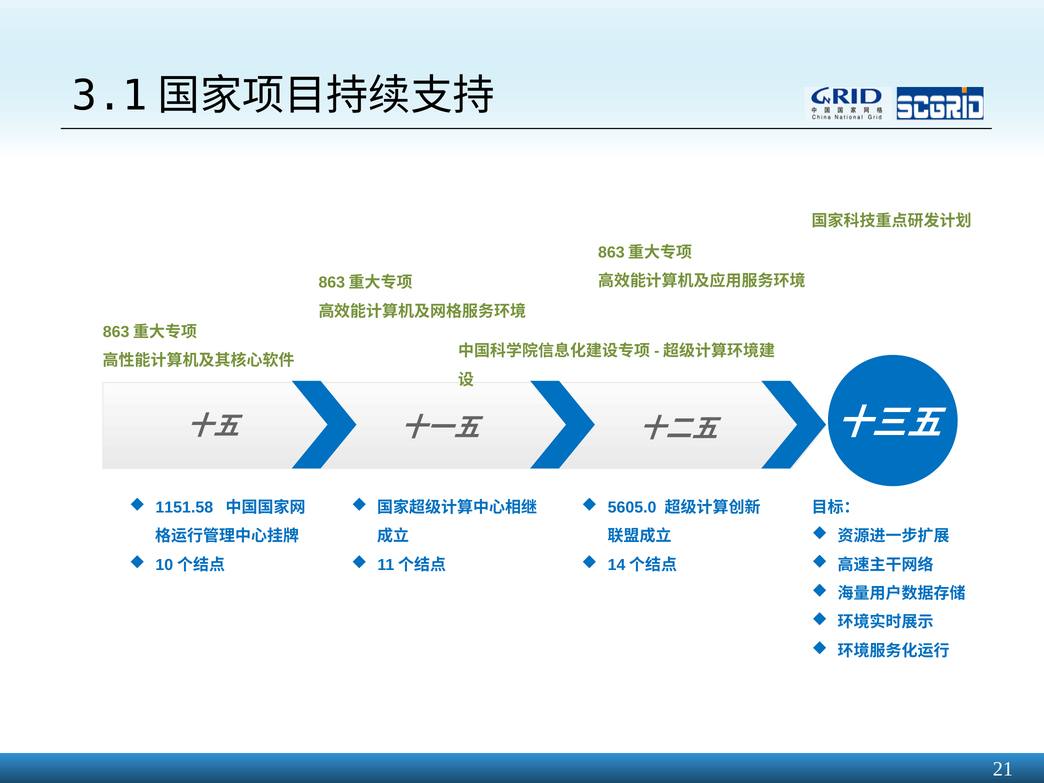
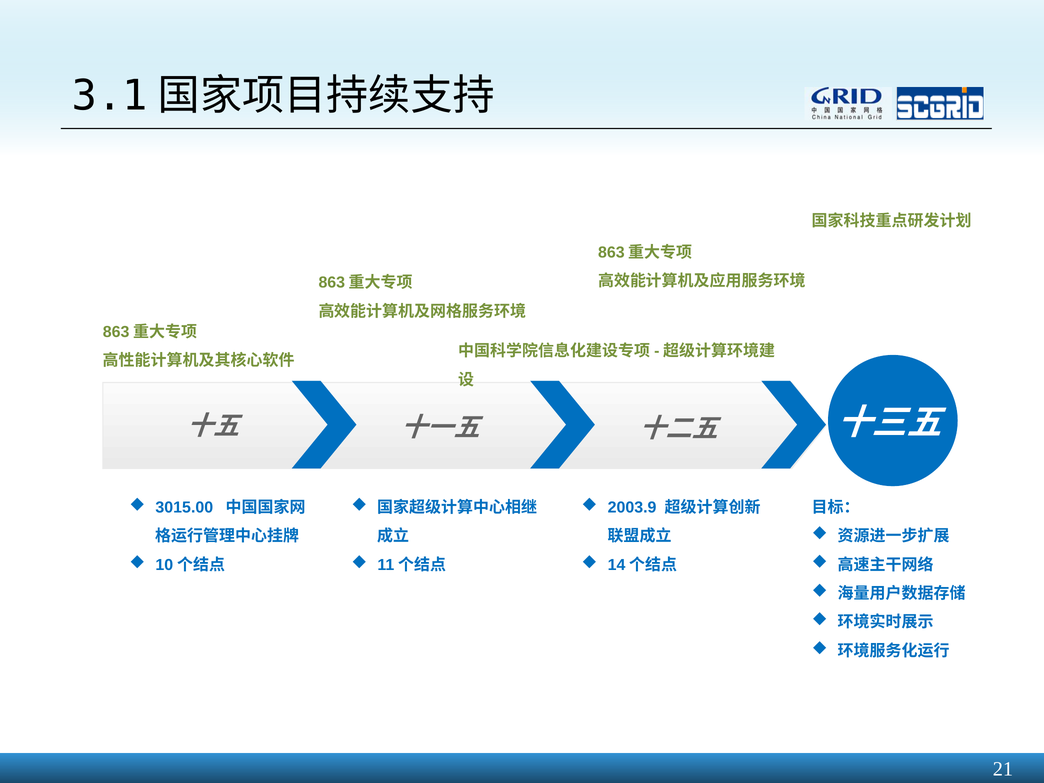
1151.58: 1151.58 -> 3015.00
5605.0: 5605.0 -> 2003.9
